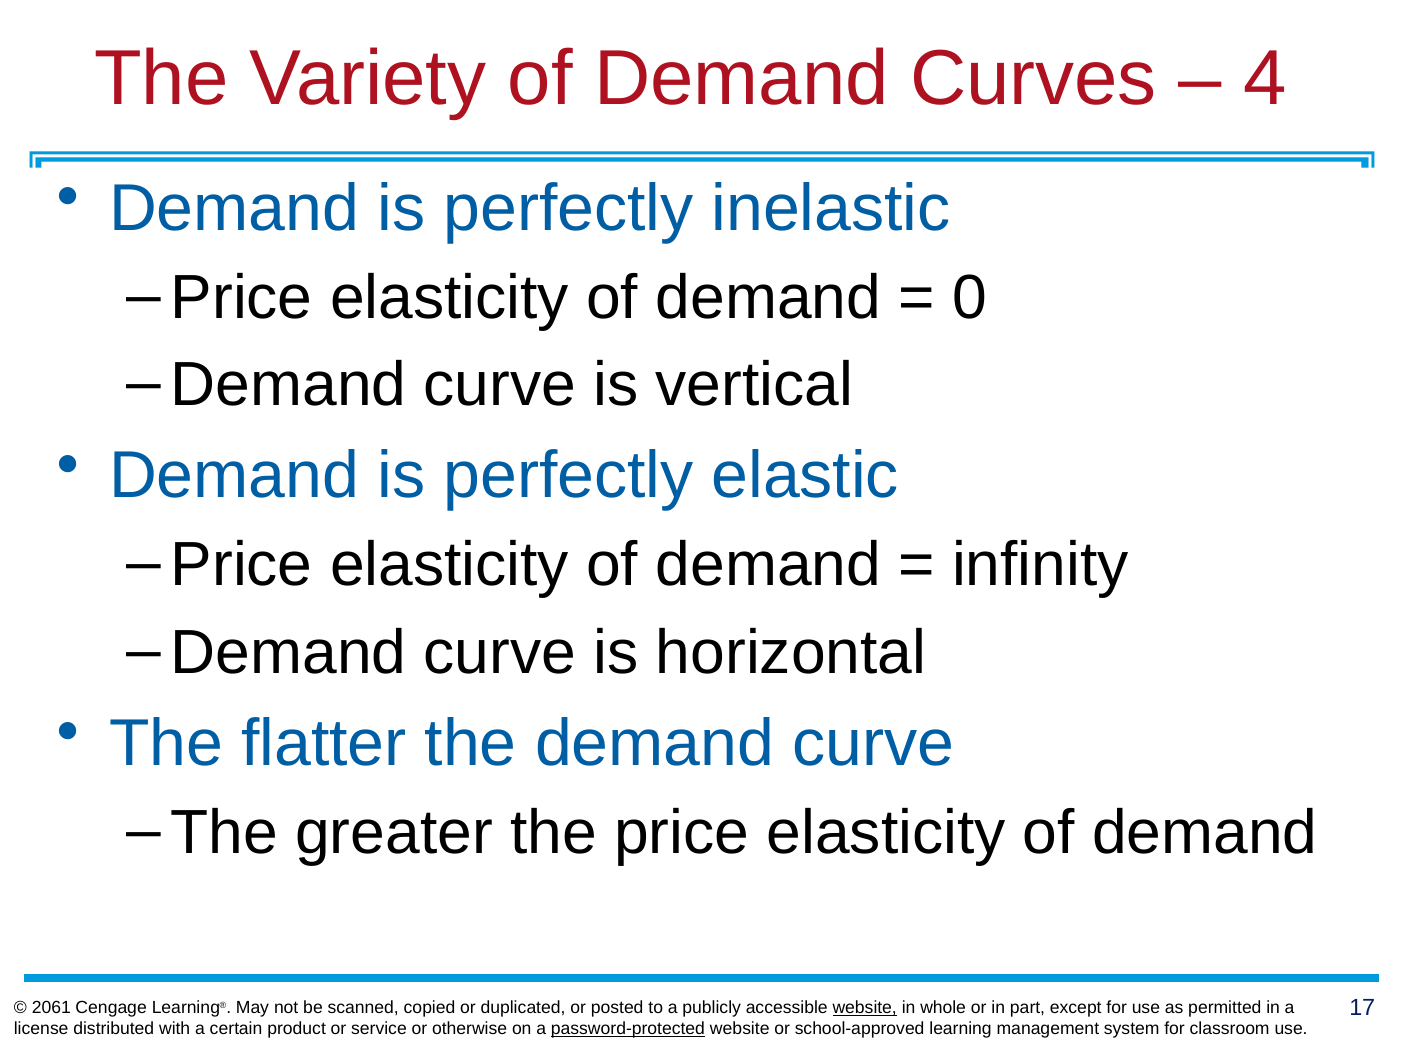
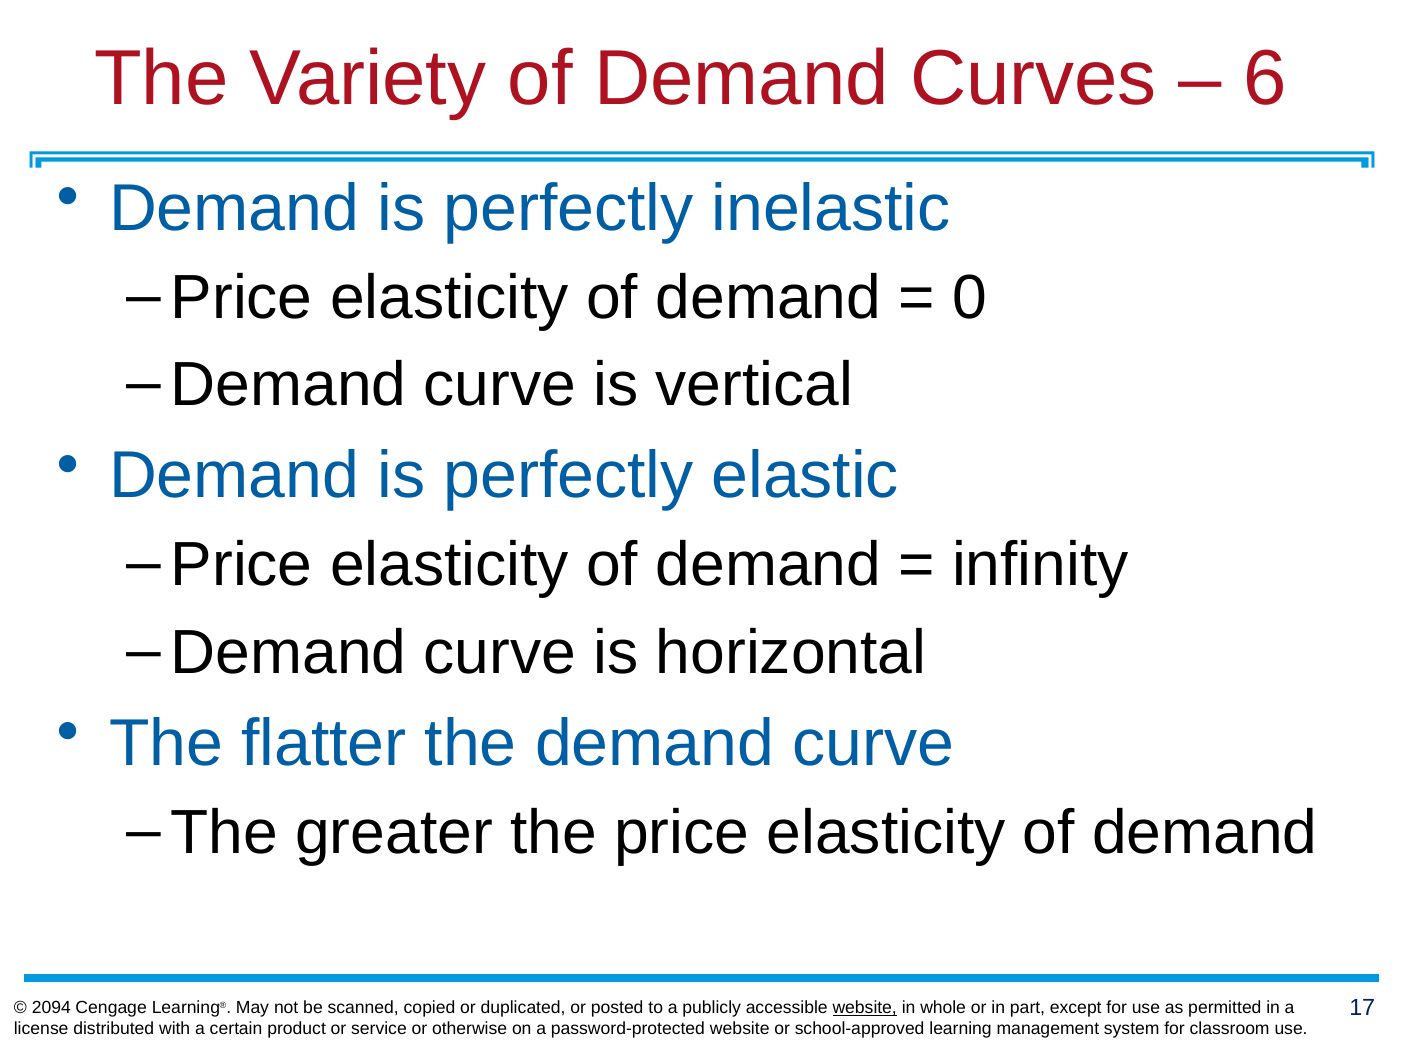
4: 4 -> 6
2061: 2061 -> 2094
password-protected underline: present -> none
